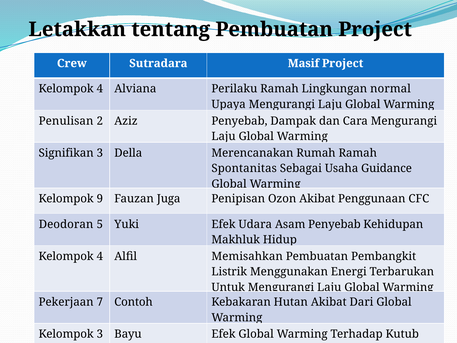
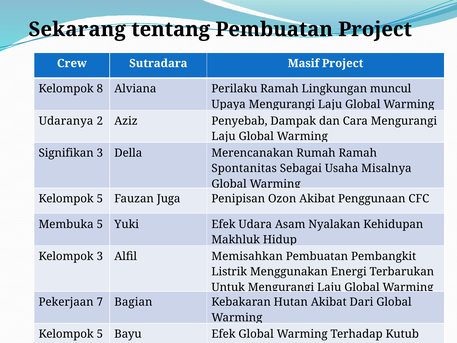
Letakkan: Letakkan -> Sekarang
4 at (100, 89): 4 -> 8
normal: normal -> muncul
Penulisan: Penulisan -> Udaranya
Guidance: Guidance -> Misalnya
9 at (100, 199): 9 -> 5
Deodoran: Deodoran -> Membuka
Asam Penyebab: Penyebab -> Nyalakan
4 at (100, 256): 4 -> 3
Contoh: Contoh -> Bagian
3 at (100, 334): 3 -> 5
